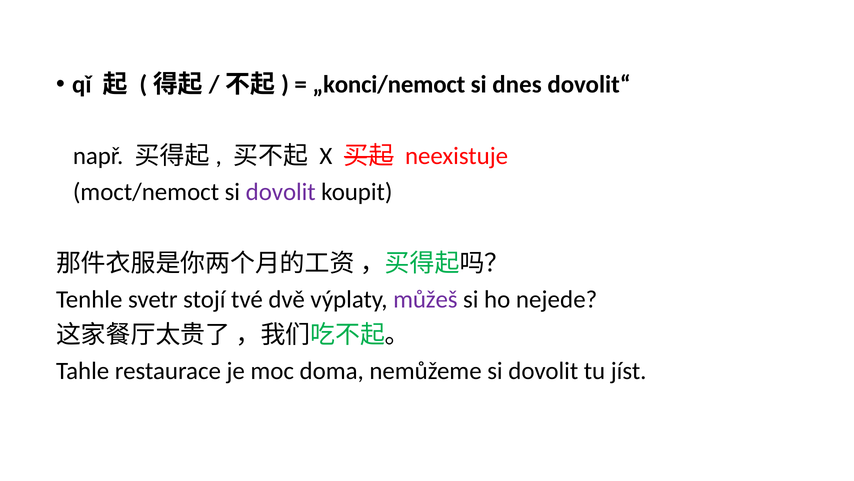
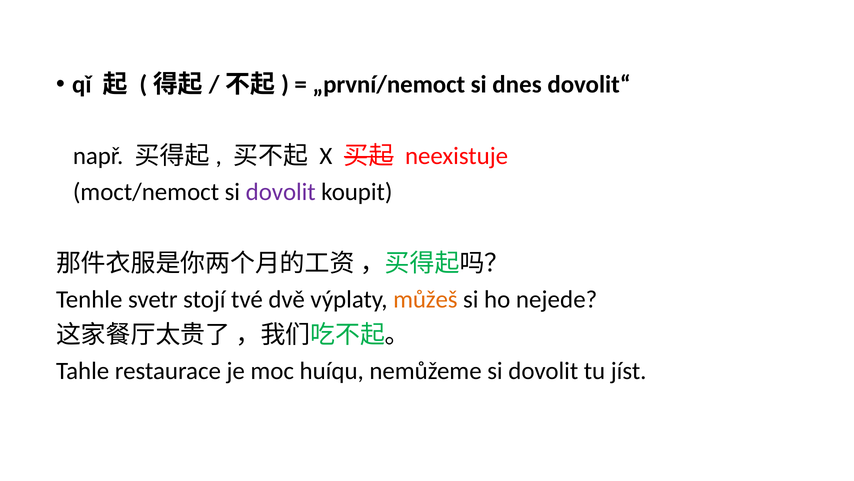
„konci/nemoct: „konci/nemoct -> „první/nemoct
můžeš colour: purple -> orange
doma: doma -> huíqu
